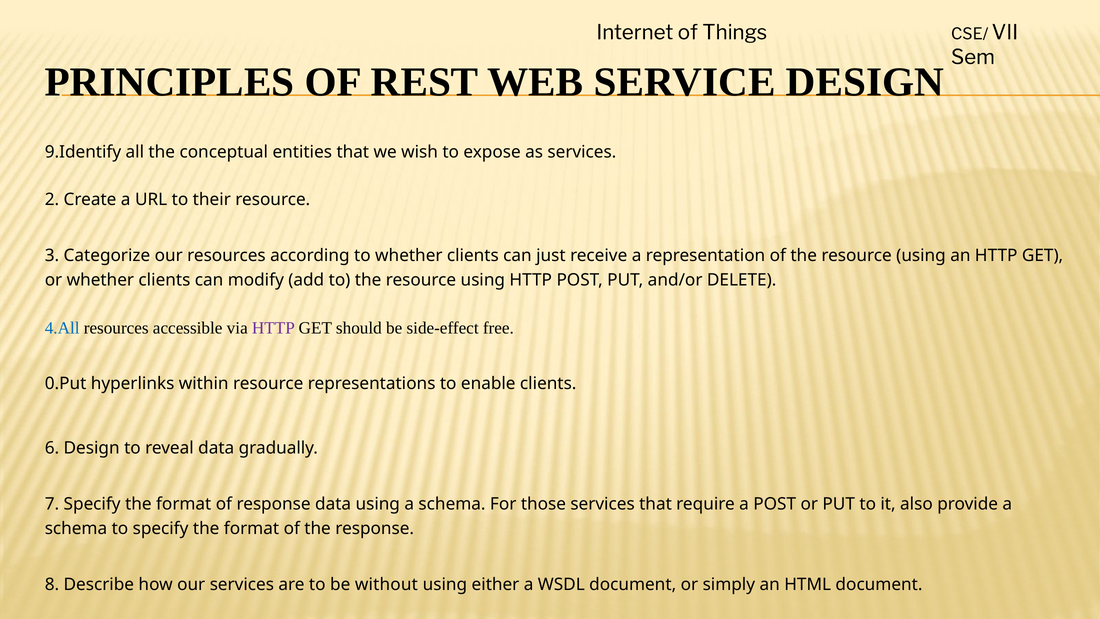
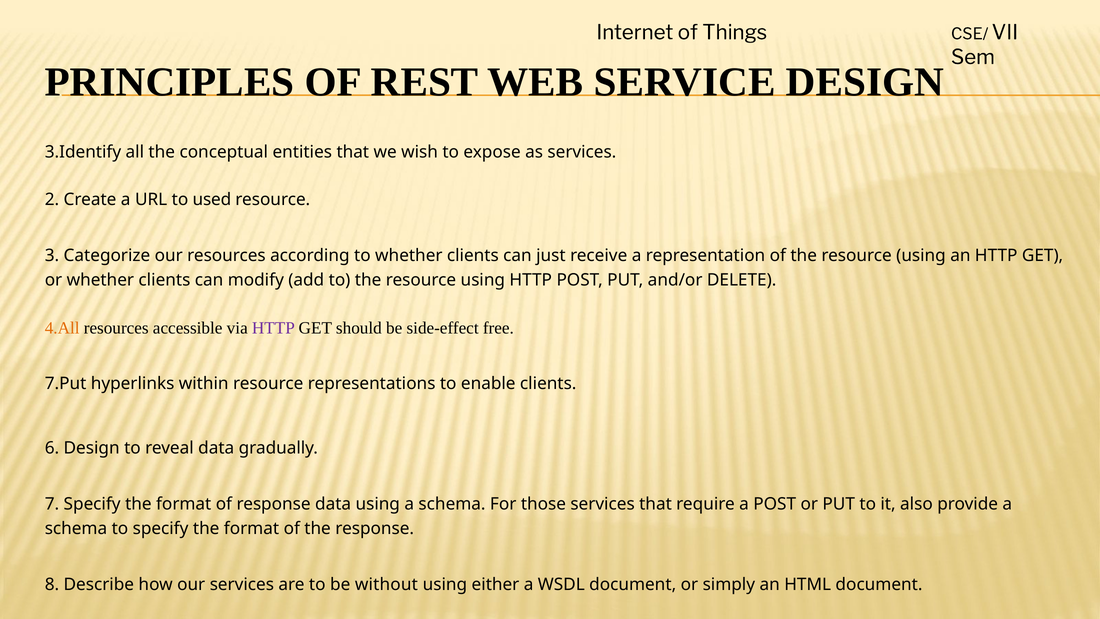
9.Identify: 9.Identify -> 3.Identify
their: their -> used
4.All colour: blue -> orange
0.Put: 0.Put -> 7.Put
